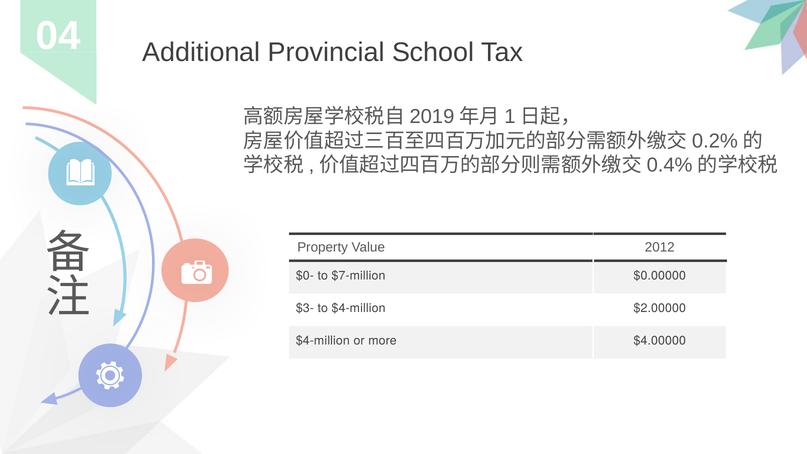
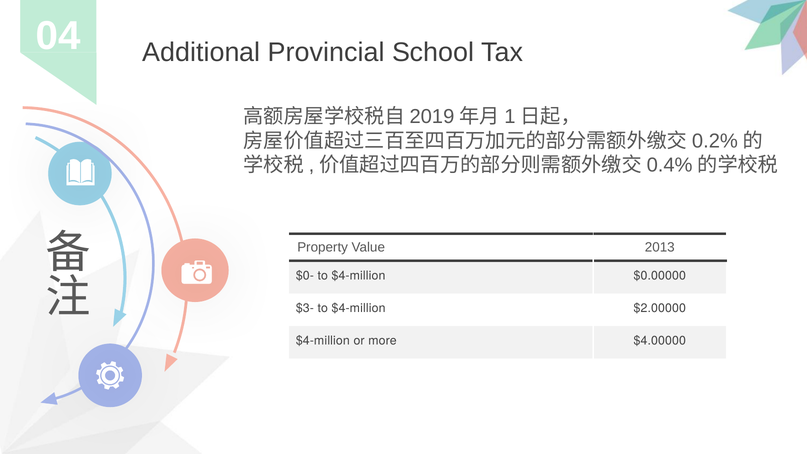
2012: 2012 -> 2013
$0- to $7-million: $7-million -> $4-million
